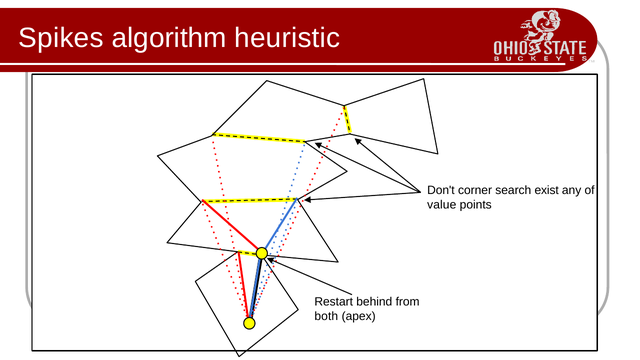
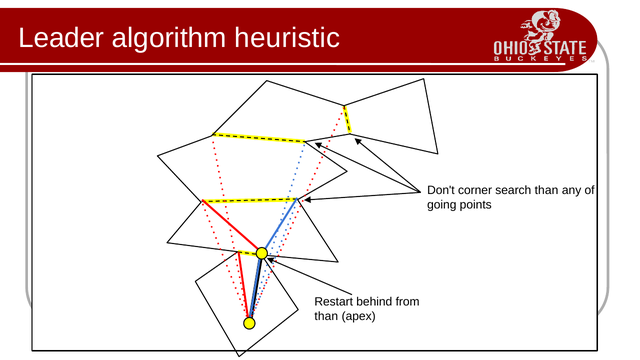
Spikes: Spikes -> Leader
search exist: exist -> than
value: value -> going
both at (326, 316): both -> than
